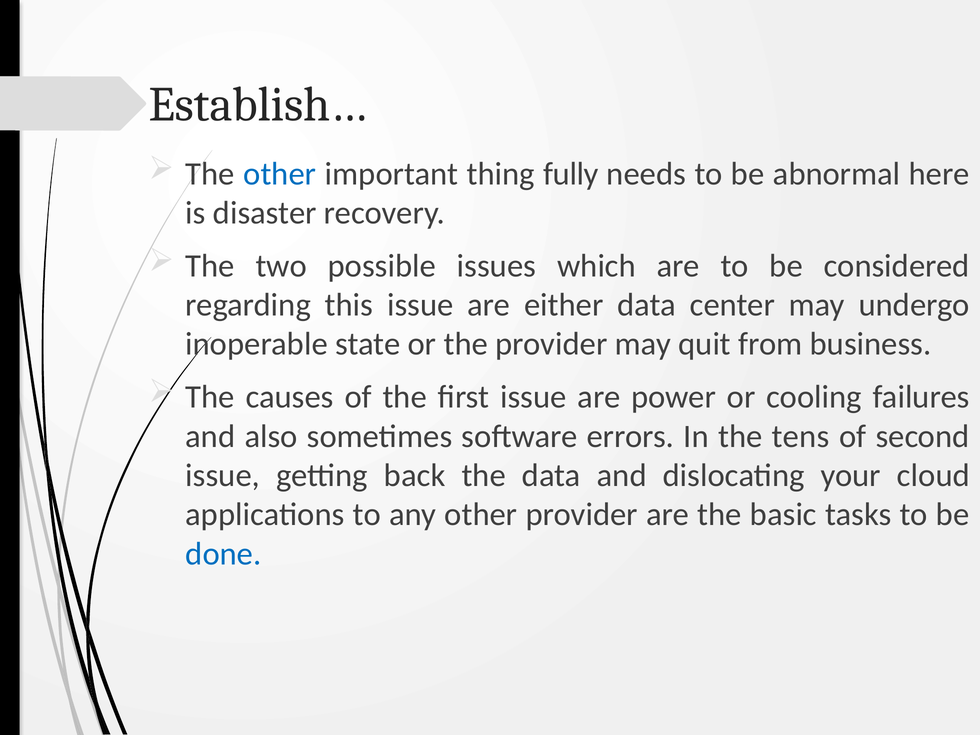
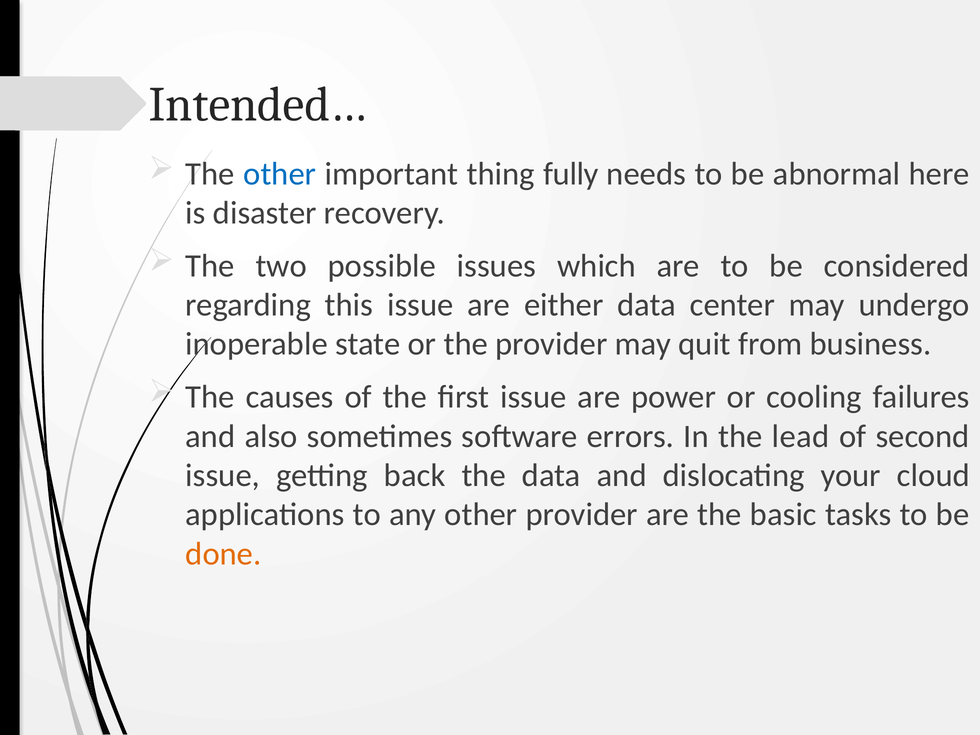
Establish…: Establish… -> Intended…
tens: tens -> lead
done colour: blue -> orange
